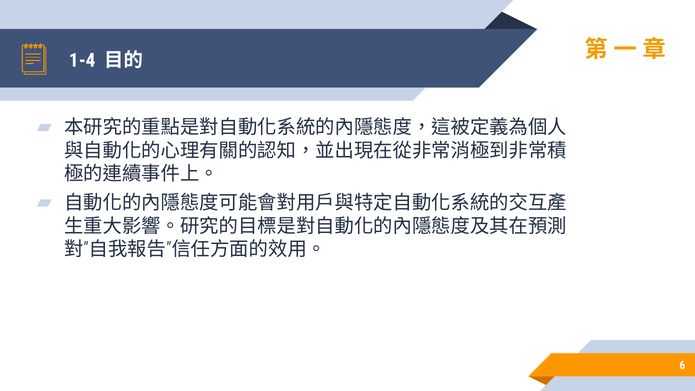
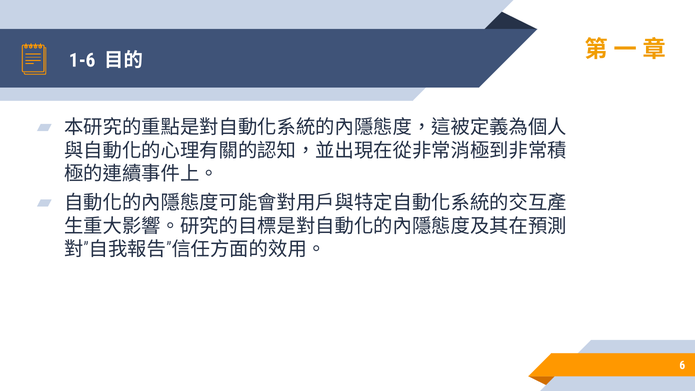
1-4: 1-4 -> 1-6
